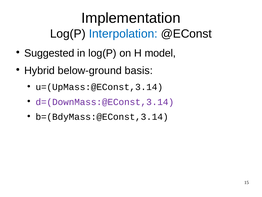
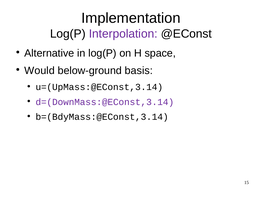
Interpolation colour: blue -> purple
Suggested: Suggested -> Alternative
model: model -> space
Hybrid: Hybrid -> Would
